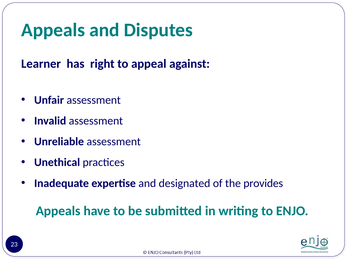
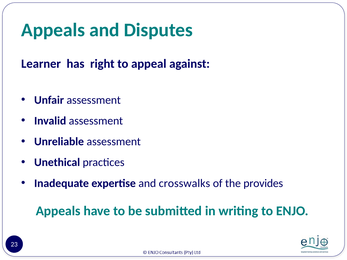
designated: designated -> crosswalks
